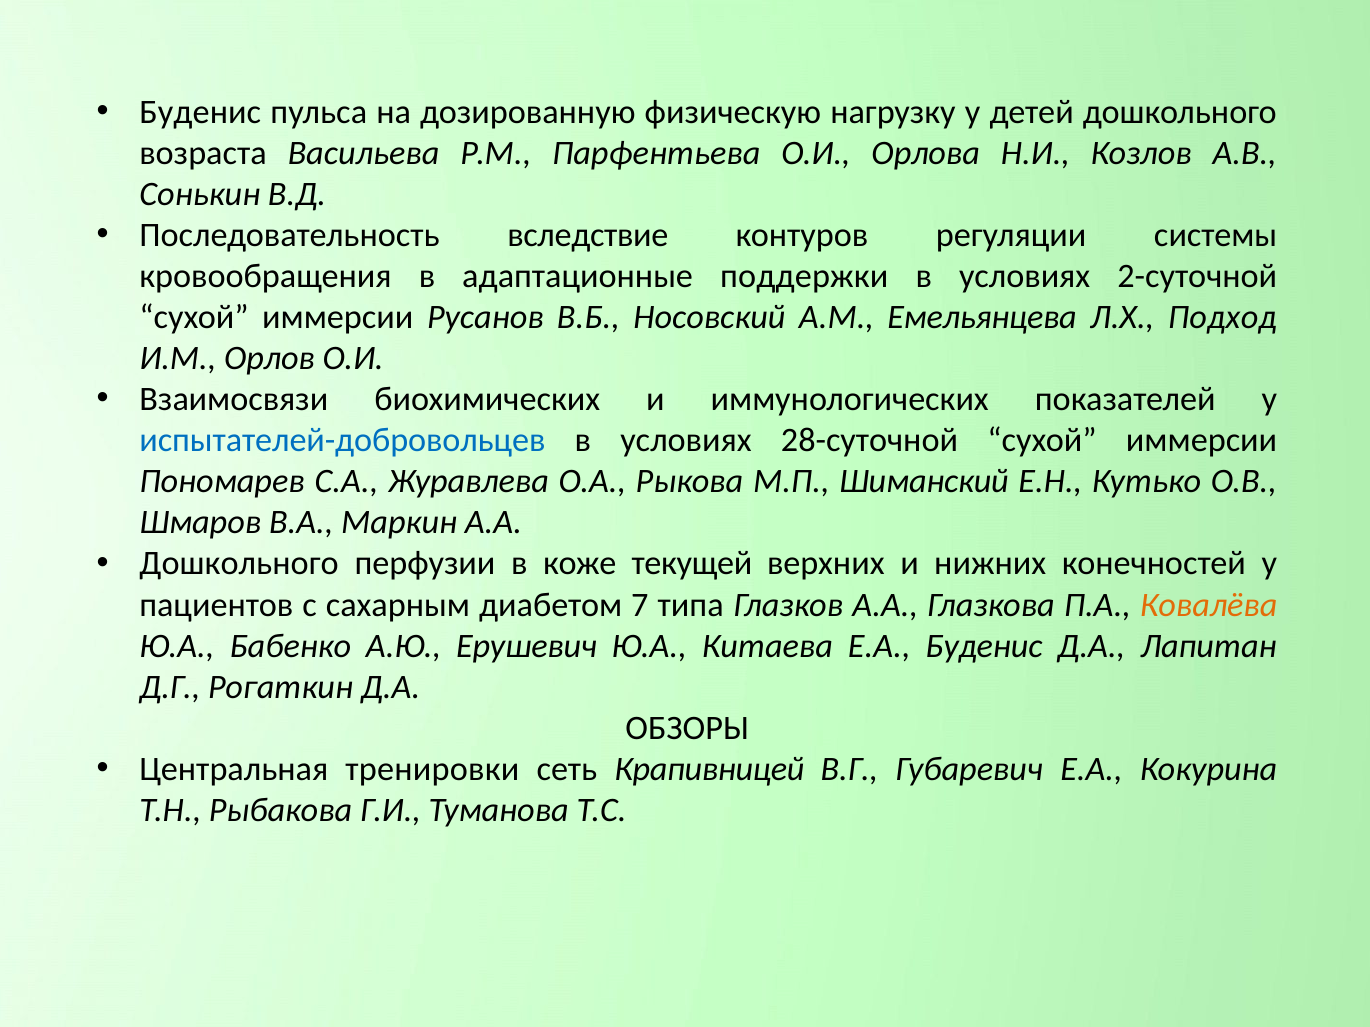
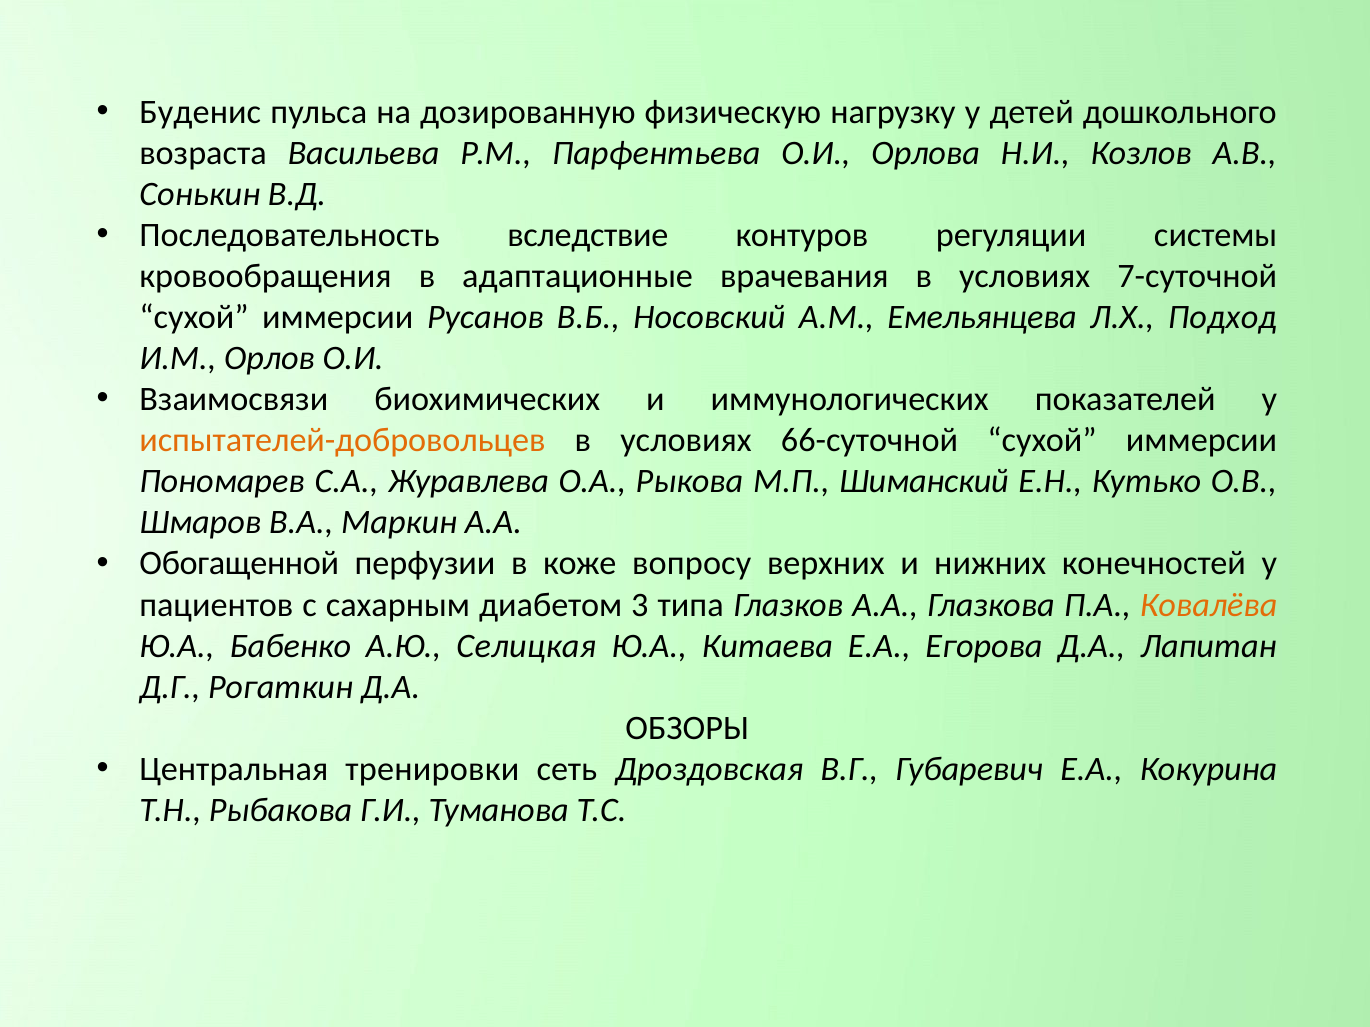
поддержки: поддержки -> врачевания
2-суточной: 2-суточной -> 7-суточной
испытателей-добровольцев colour: blue -> orange
28-суточной: 28-суточной -> 66-суточной
Дошкольного at (239, 564): Дошкольного -> Обогащенной
текущей: текущей -> вопросу
7: 7 -> 3
Ерушевич: Ерушевич -> Селицкая
Е.А Буденис: Буденис -> Егорова
Крапивницей: Крапивницей -> Дроздовская
